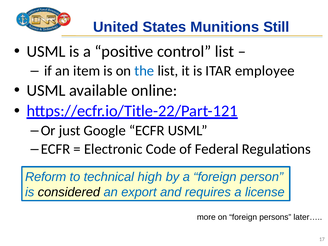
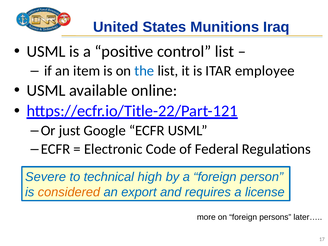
Still: Still -> Iraq
Reform: Reform -> Severe
considered colour: black -> orange
